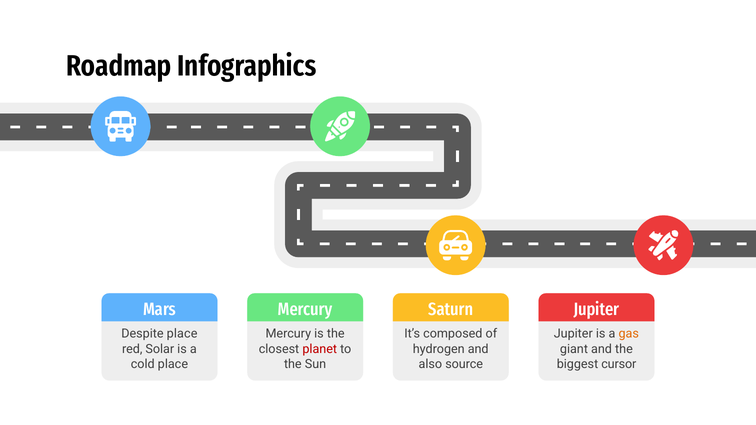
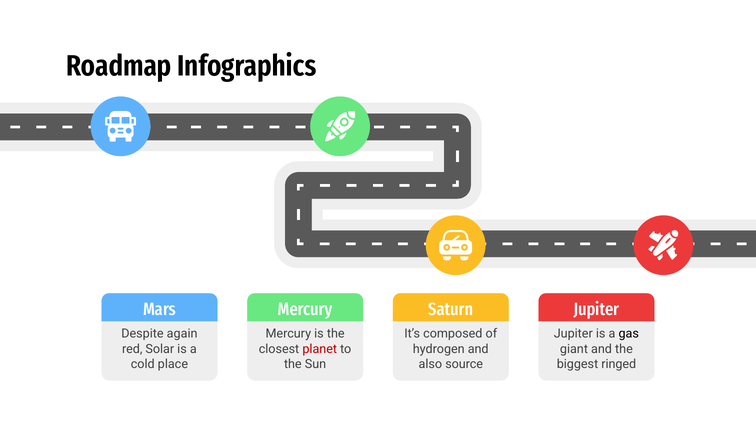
Despite place: place -> again
gas colour: orange -> black
cursor: cursor -> ringed
